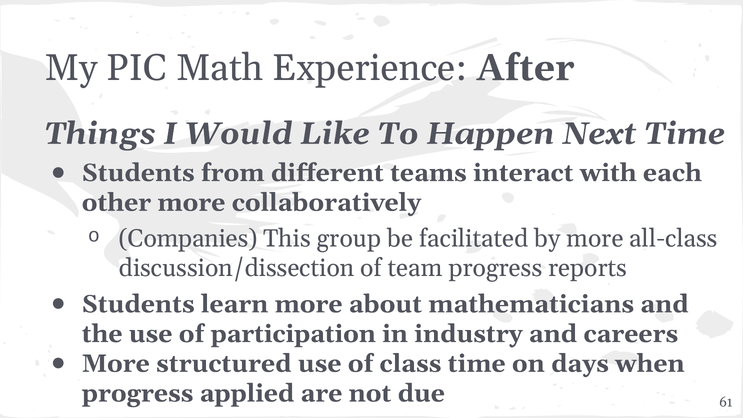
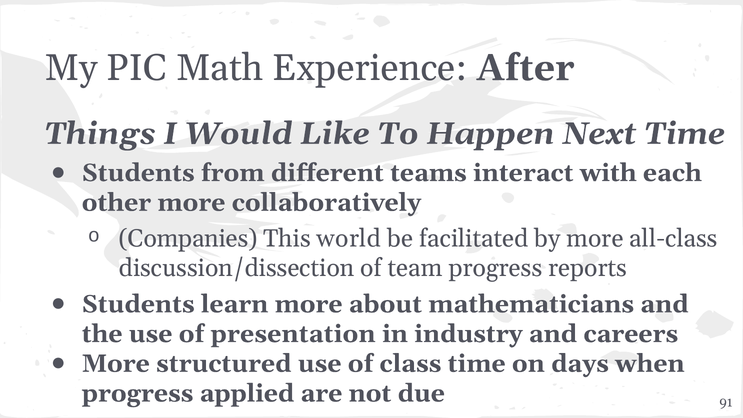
group: group -> world
participation: participation -> presentation
61: 61 -> 91
